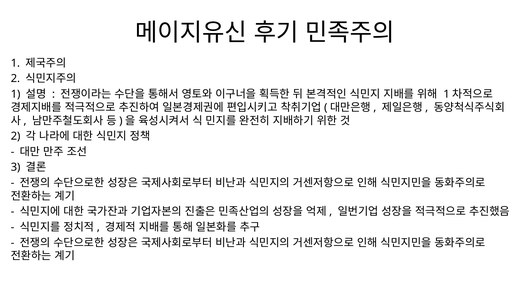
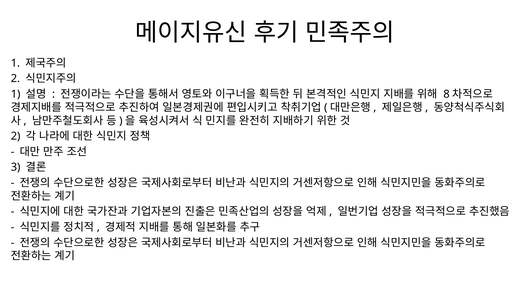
1 at (447, 94): 1 -> 8
